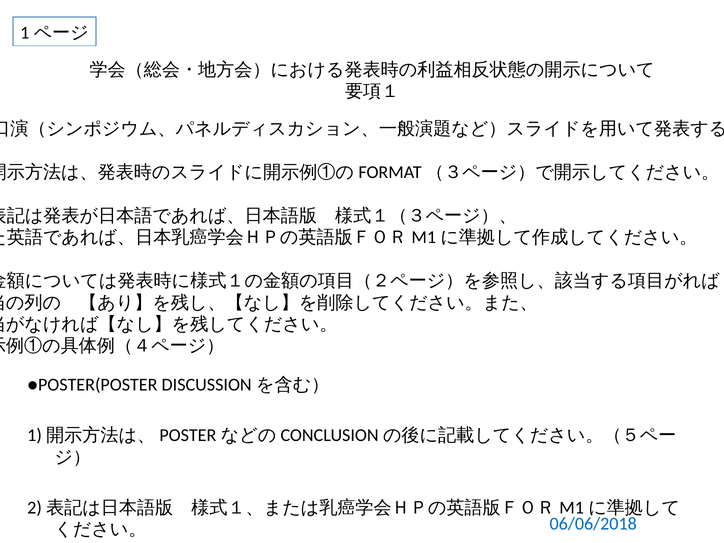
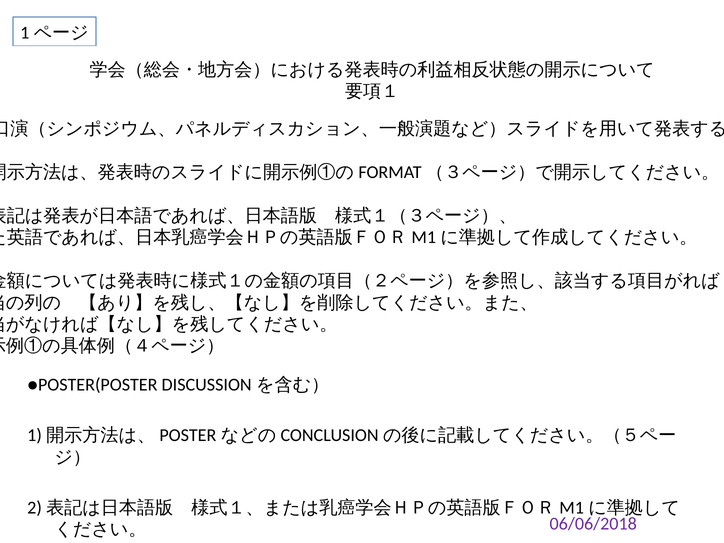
06/06/2018 colour: blue -> purple
